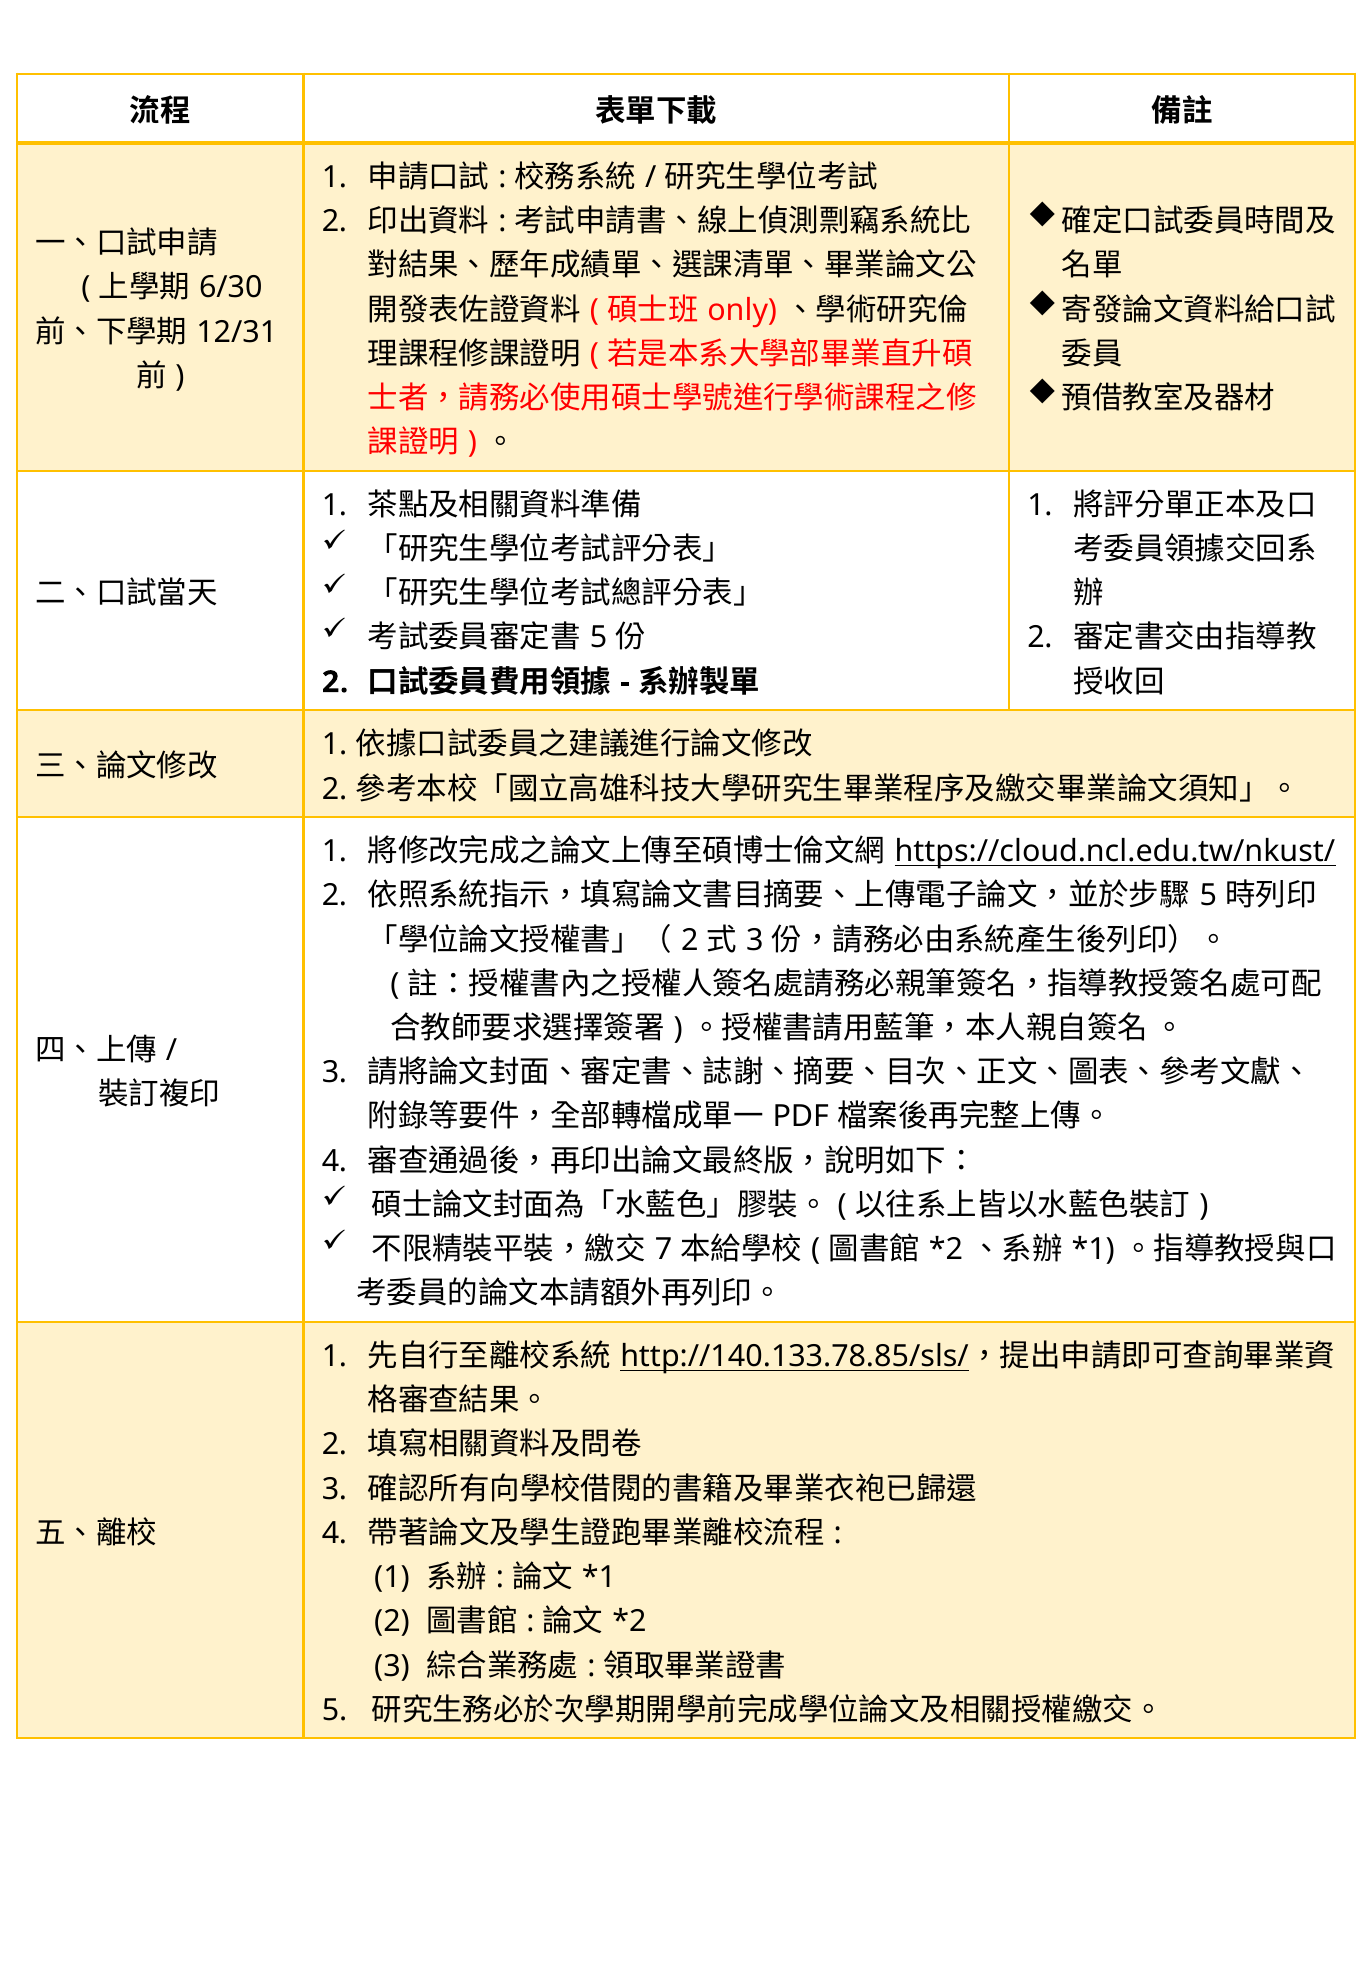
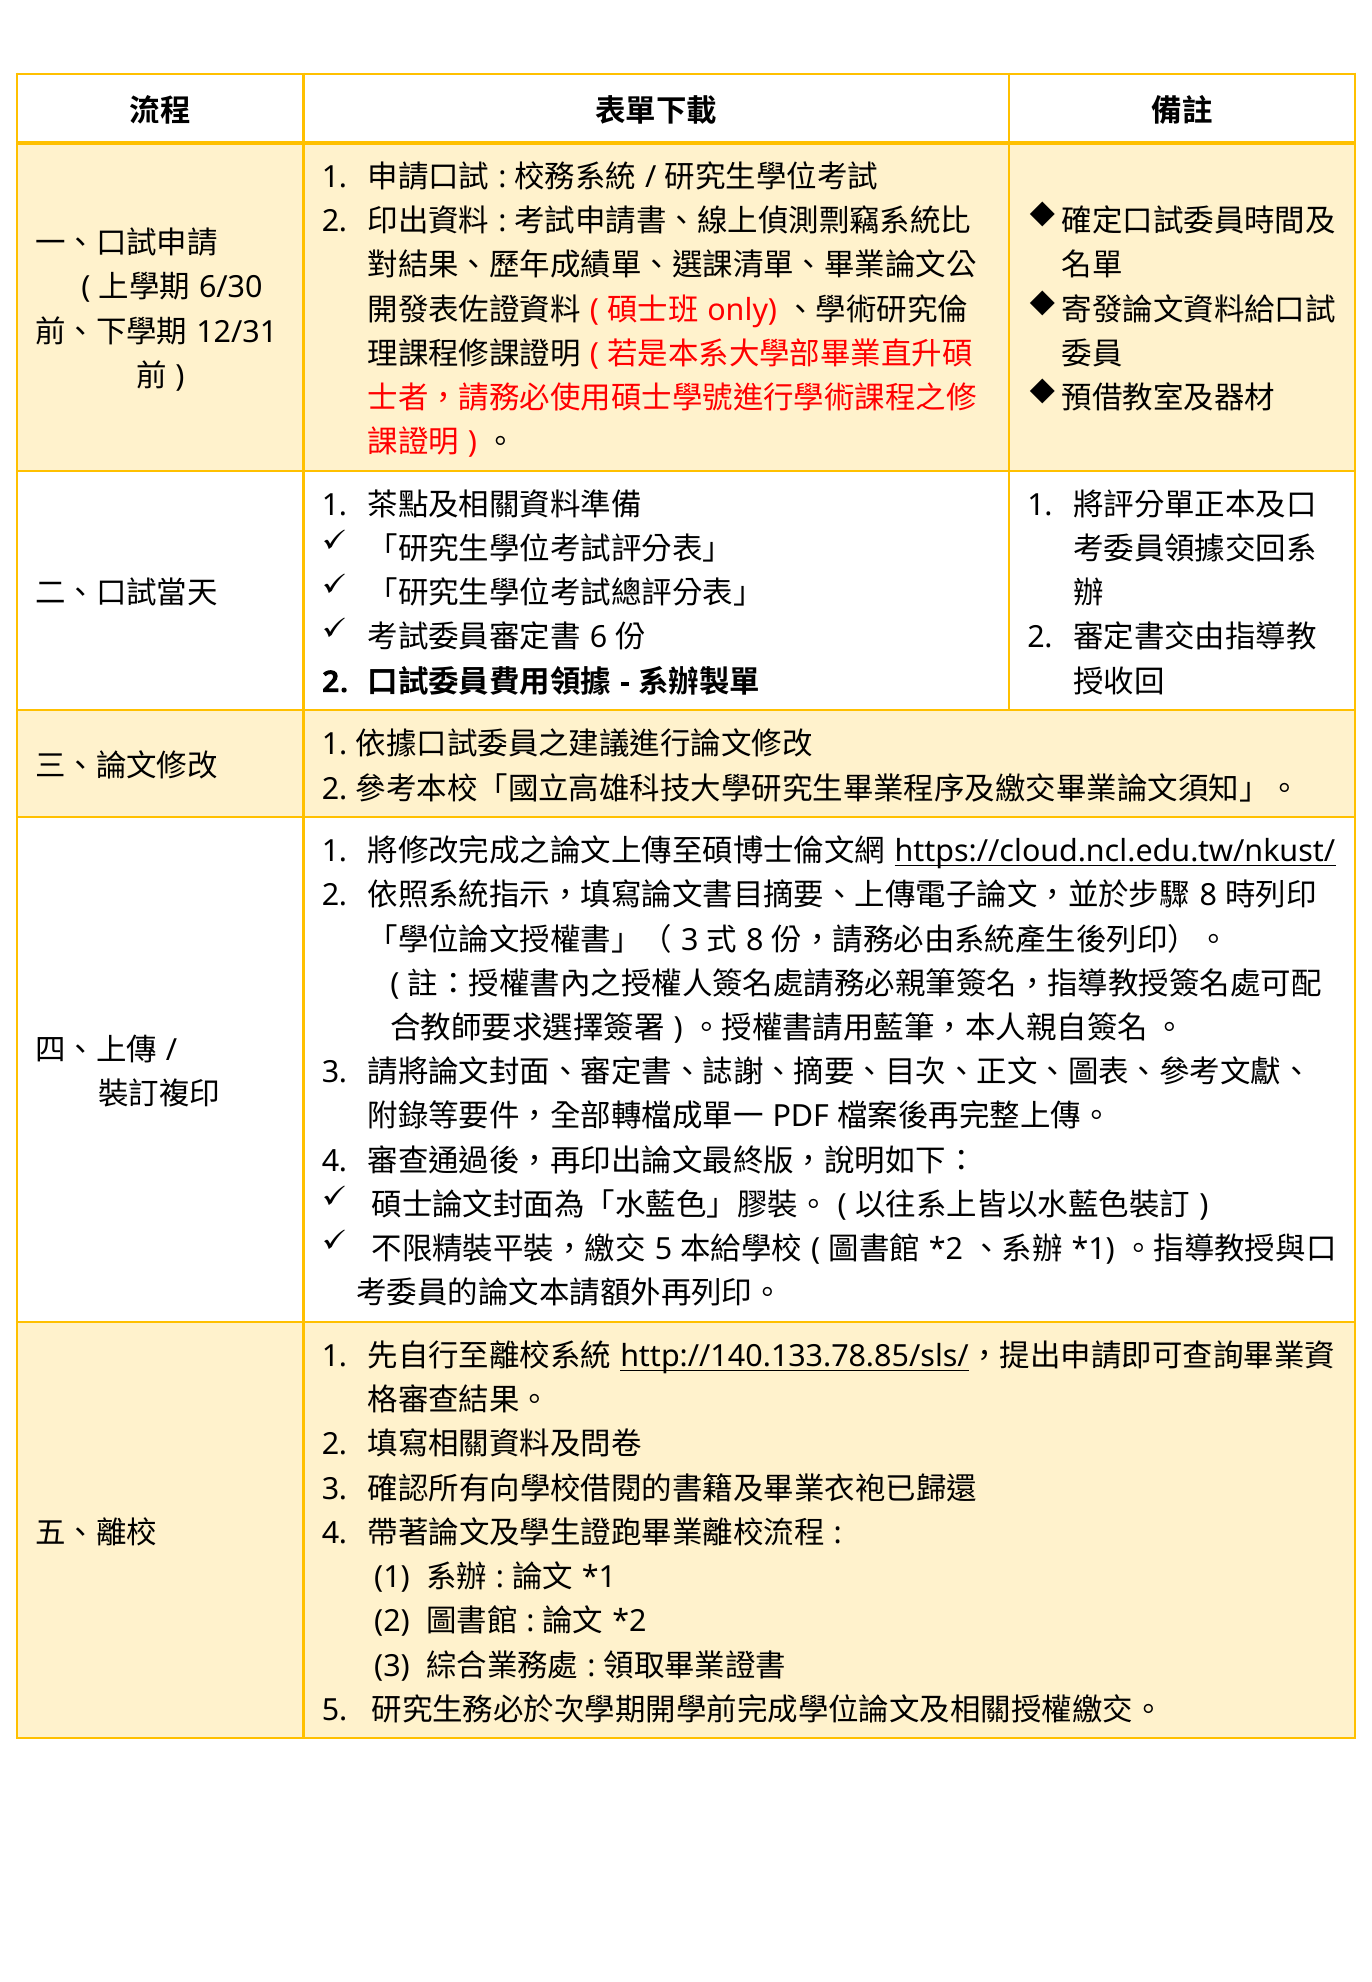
5 at (598, 638): 5 -> 6
5 at (1208, 896): 5 -> 8
2 at (690, 940): 2 -> 3
3 at (755, 940): 3 -> 8
7 at (664, 1249): 7 -> 5
